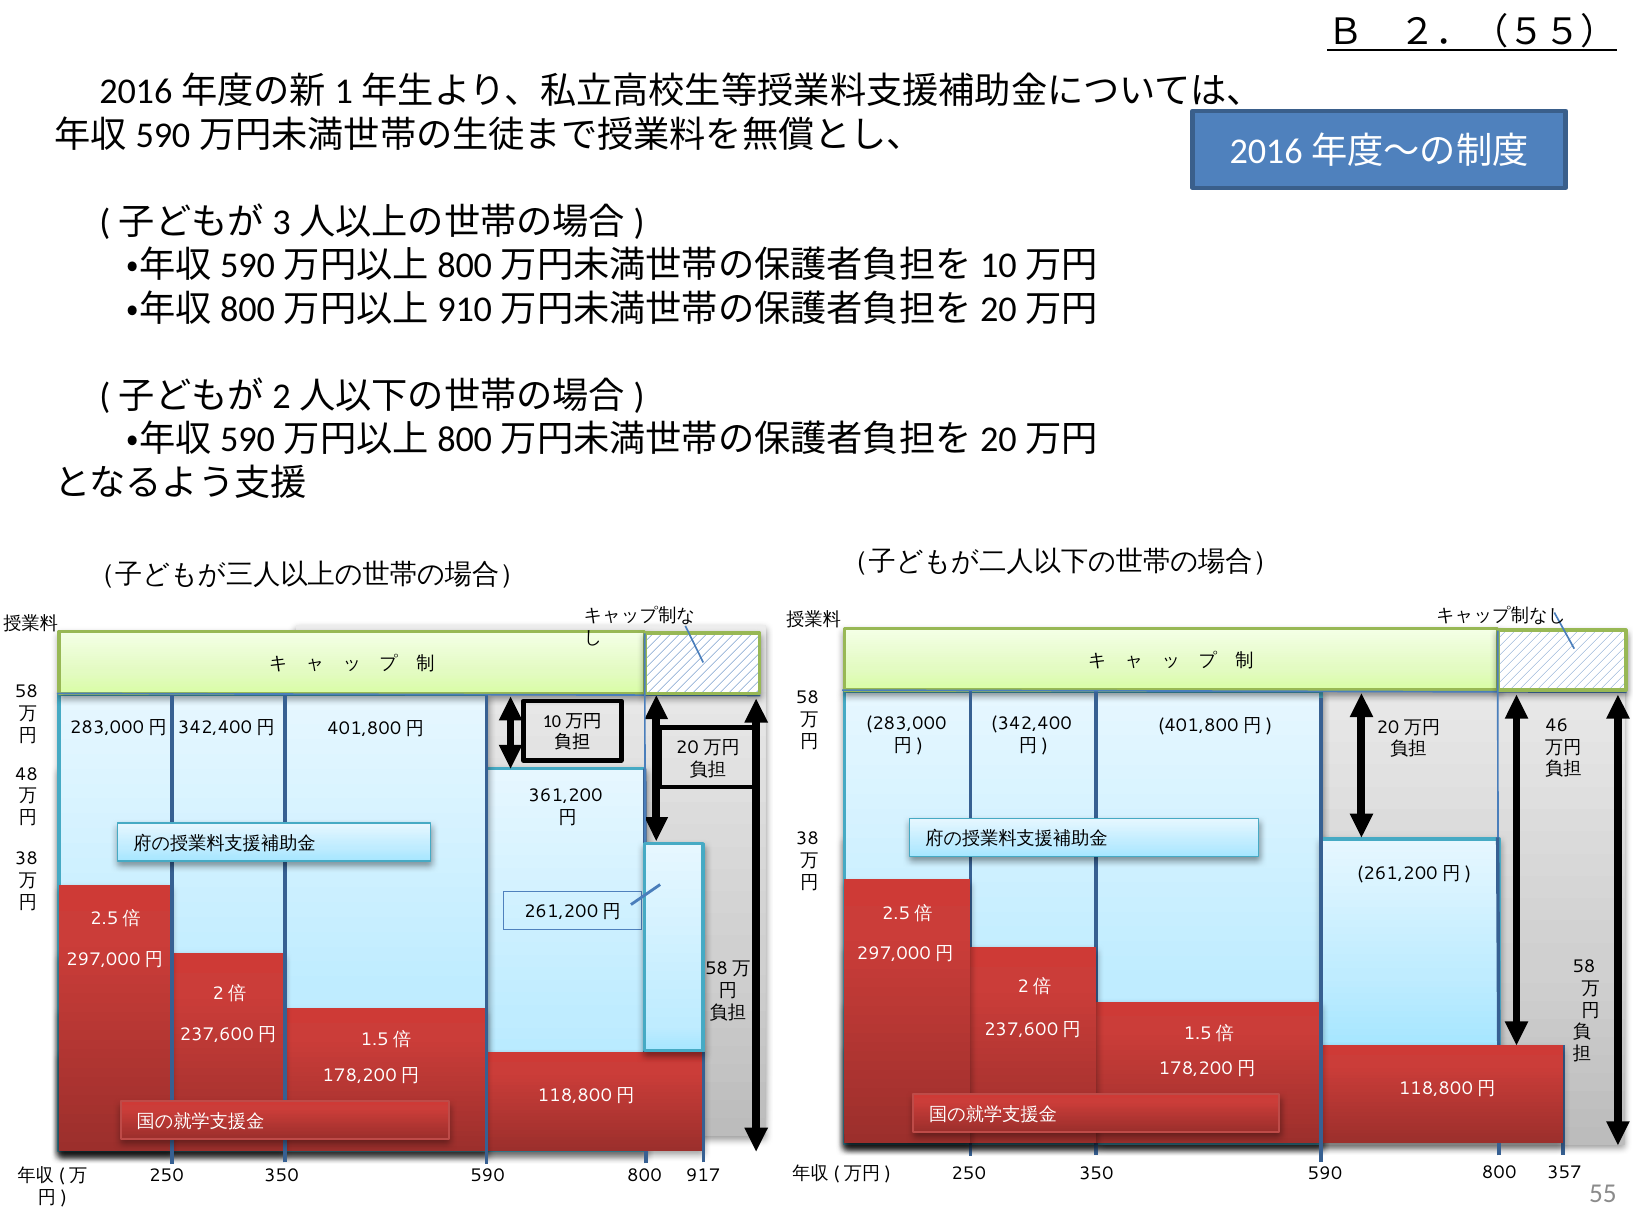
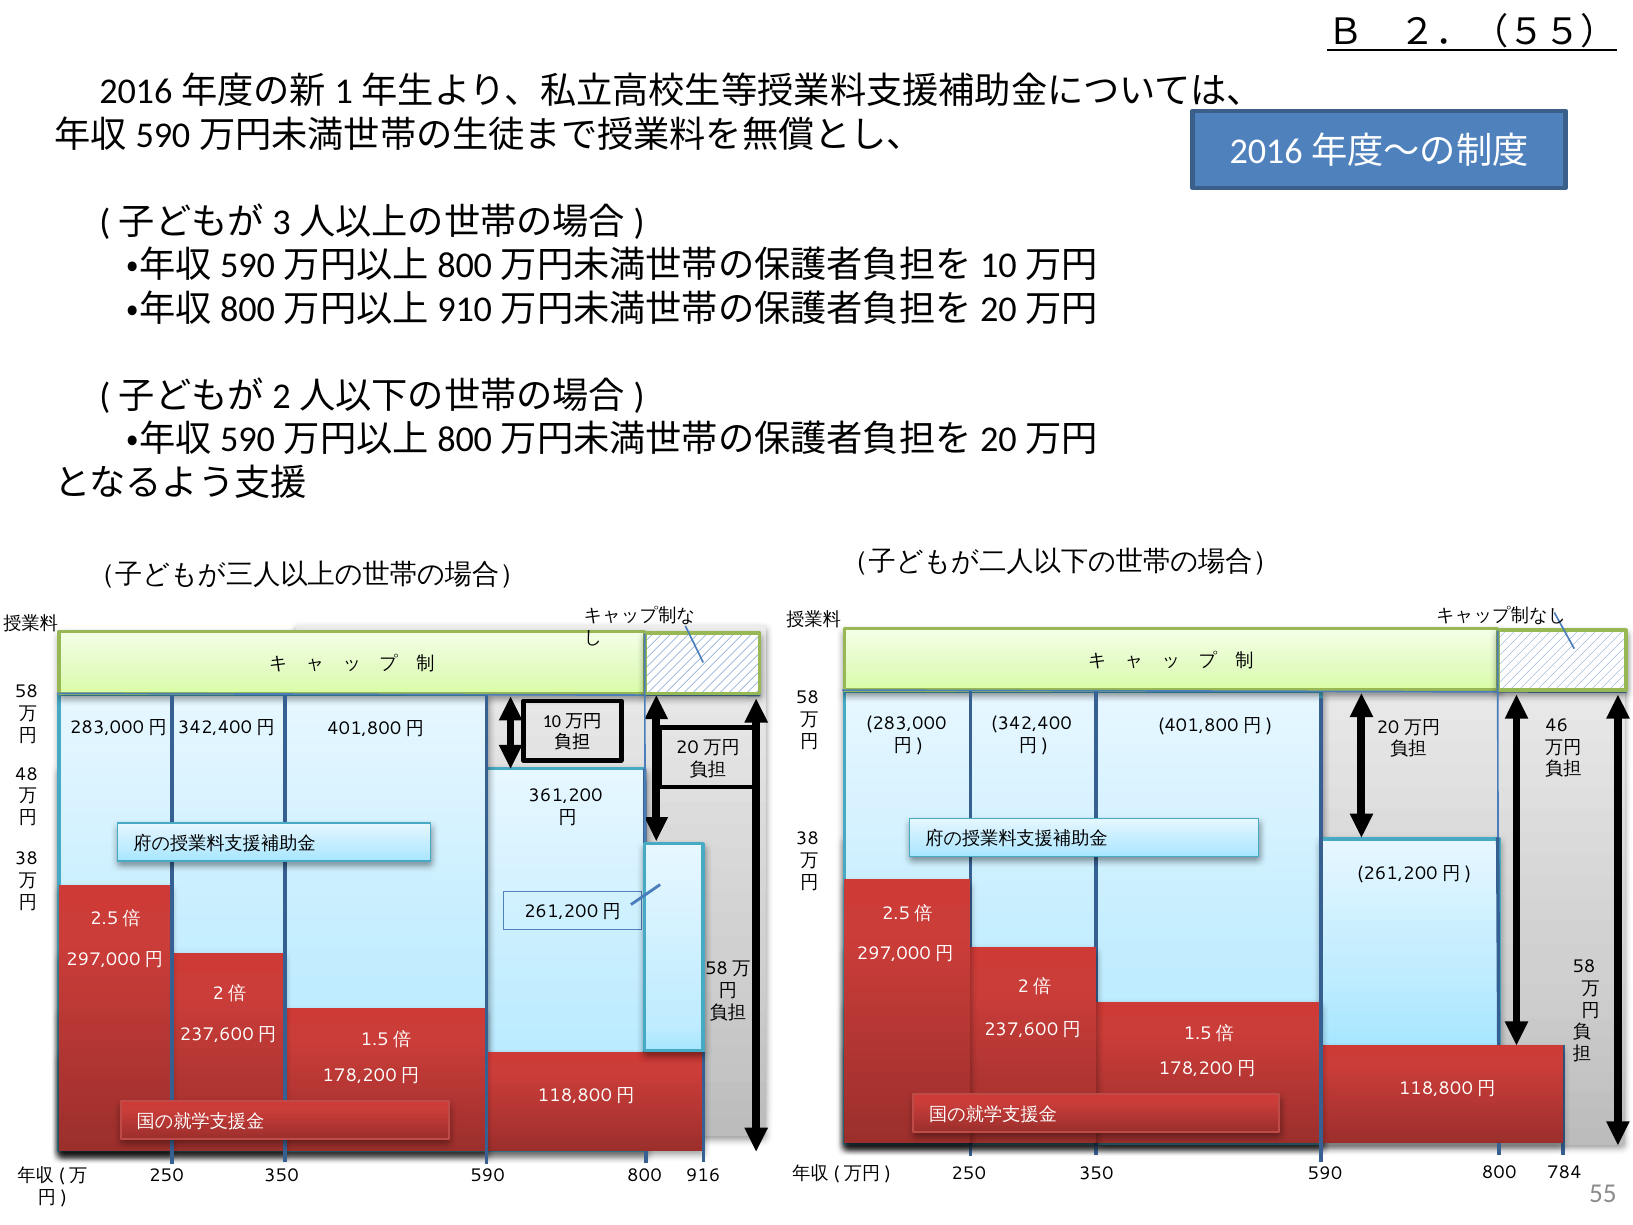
357: 357 -> 784
917: 917 -> 916
